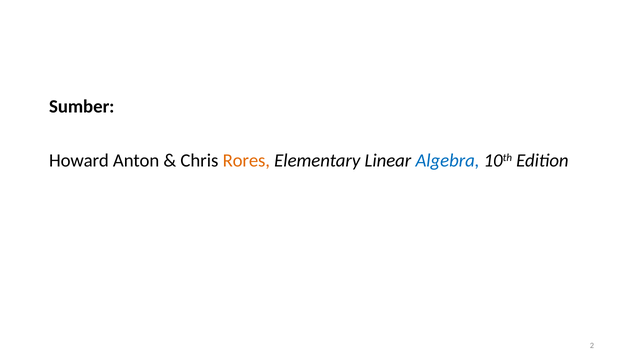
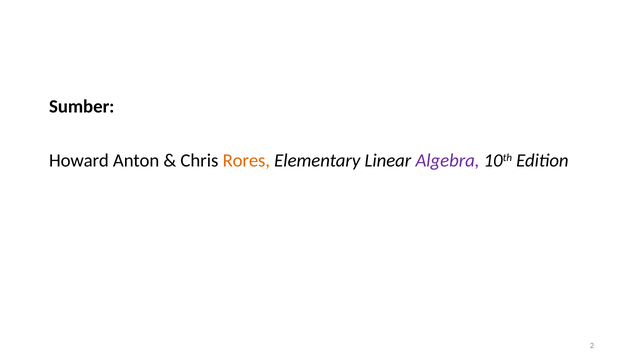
Algebra colour: blue -> purple
